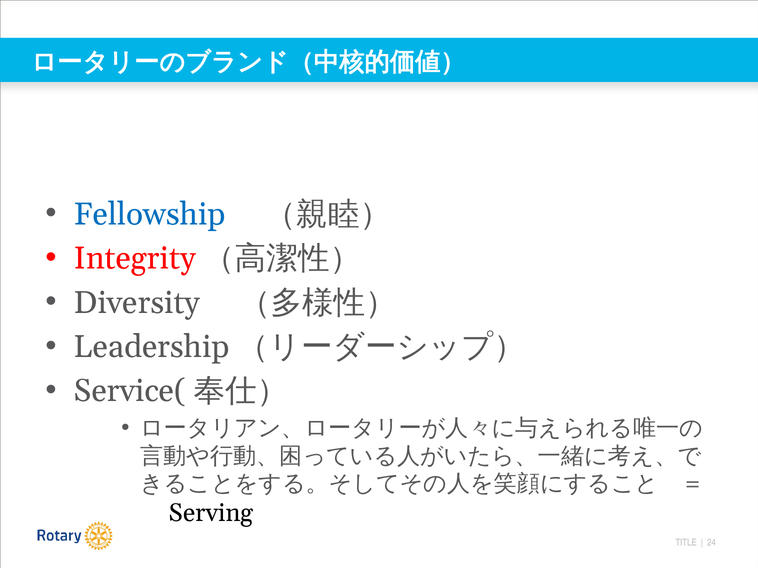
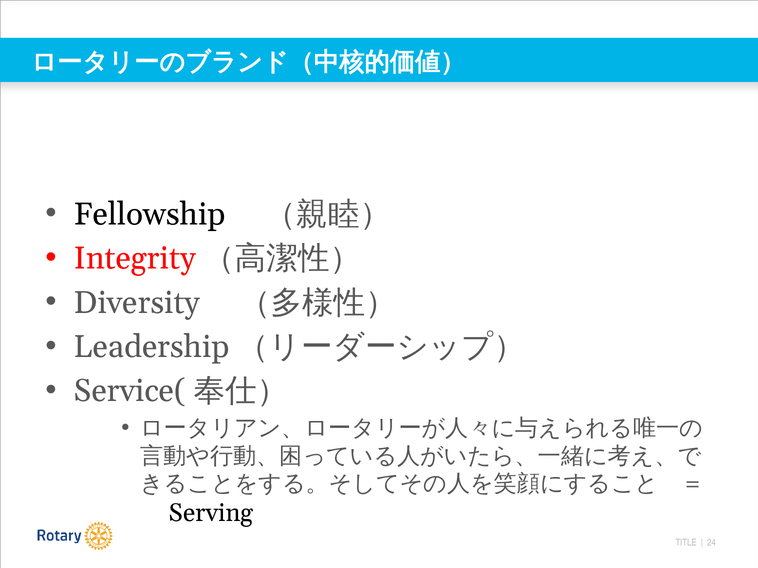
Fellowship colour: blue -> black
